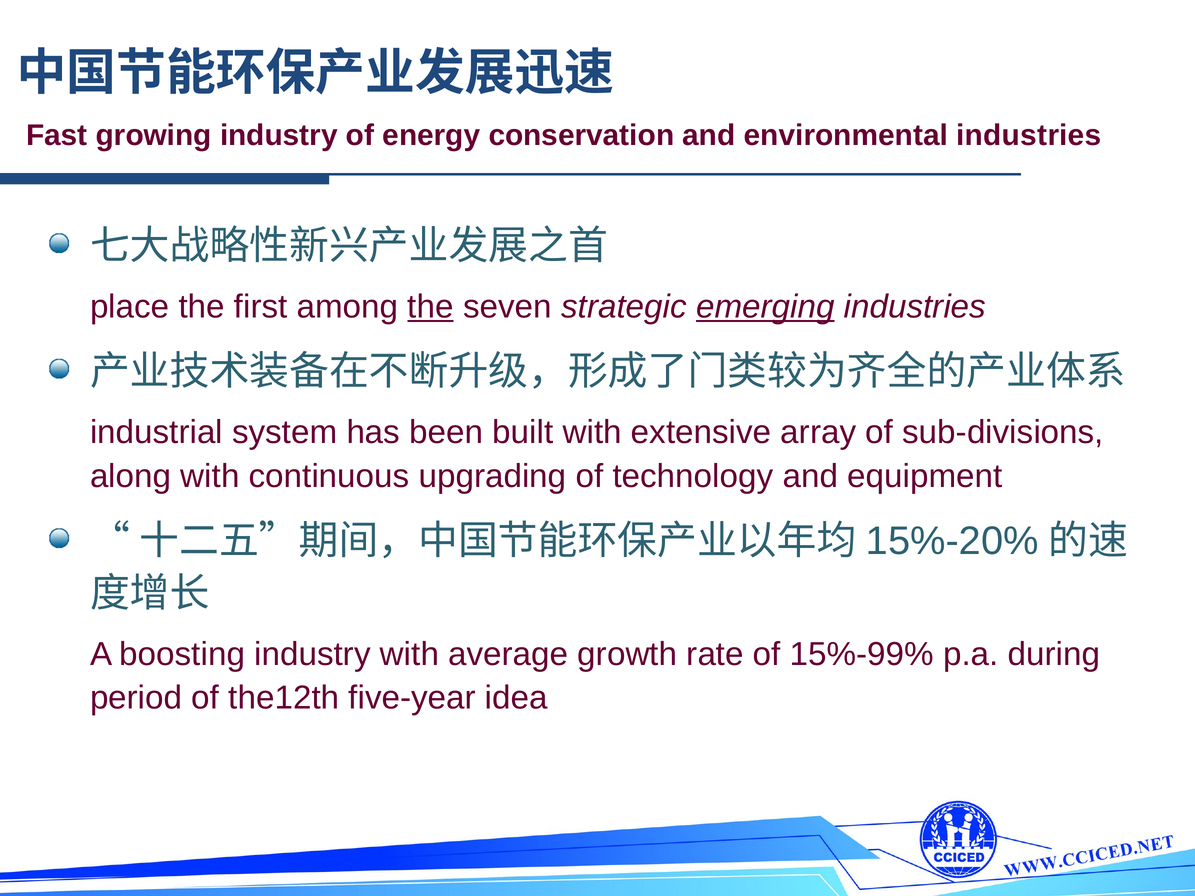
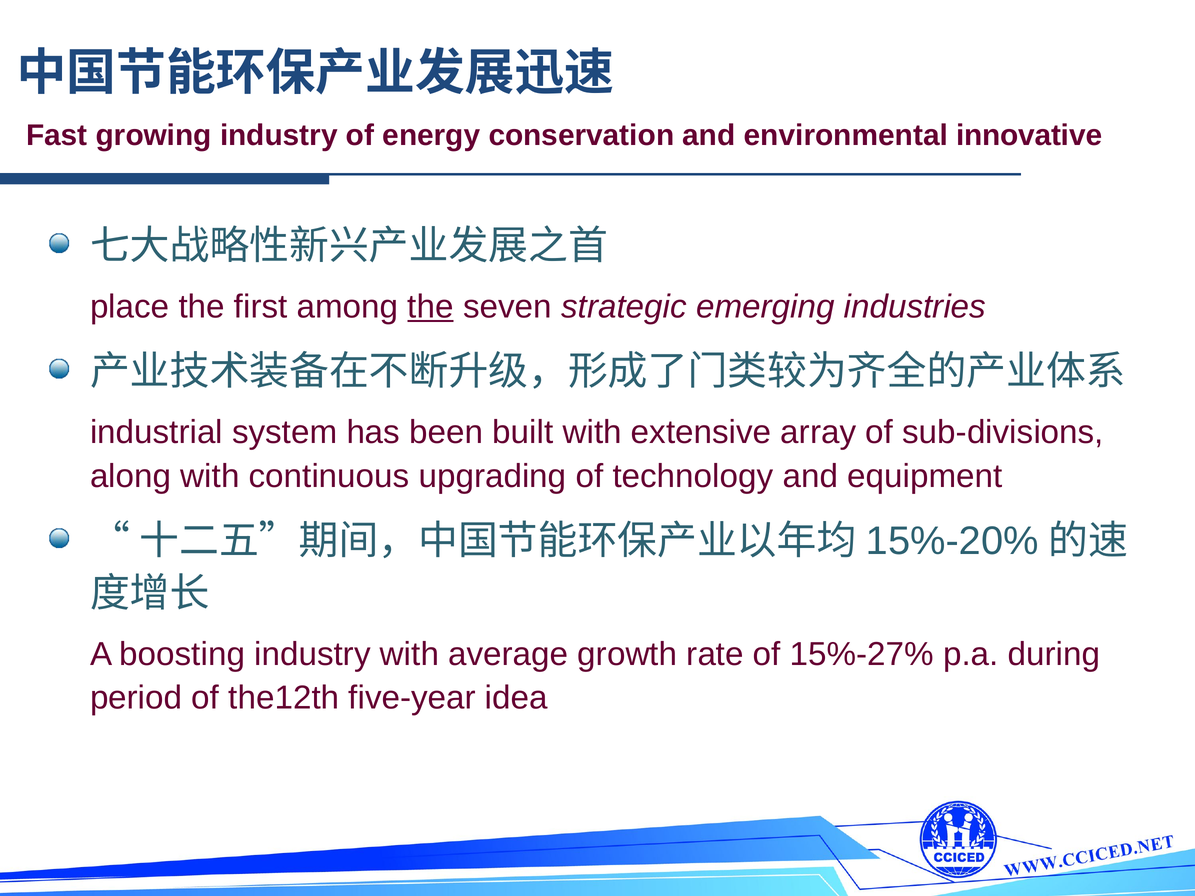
environmental industries: industries -> innovative
emerging underline: present -> none
15%-99%: 15%-99% -> 15%-27%
